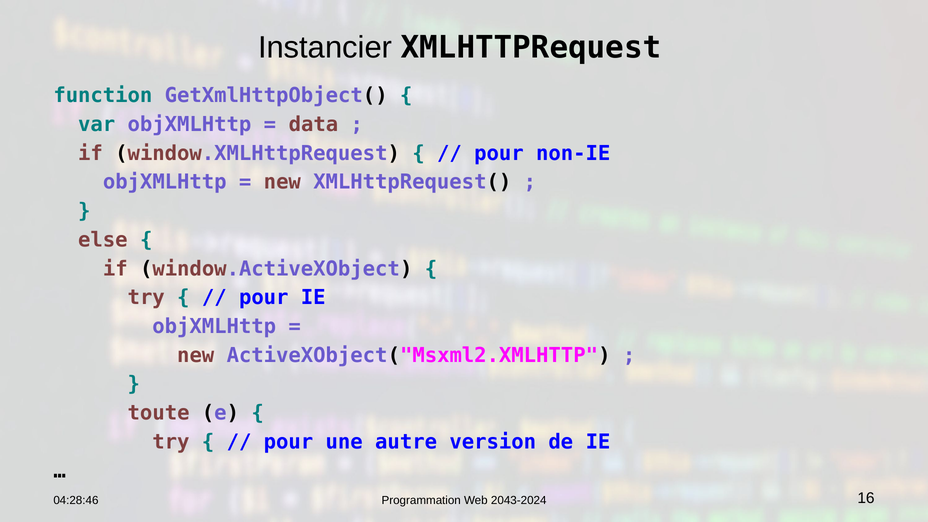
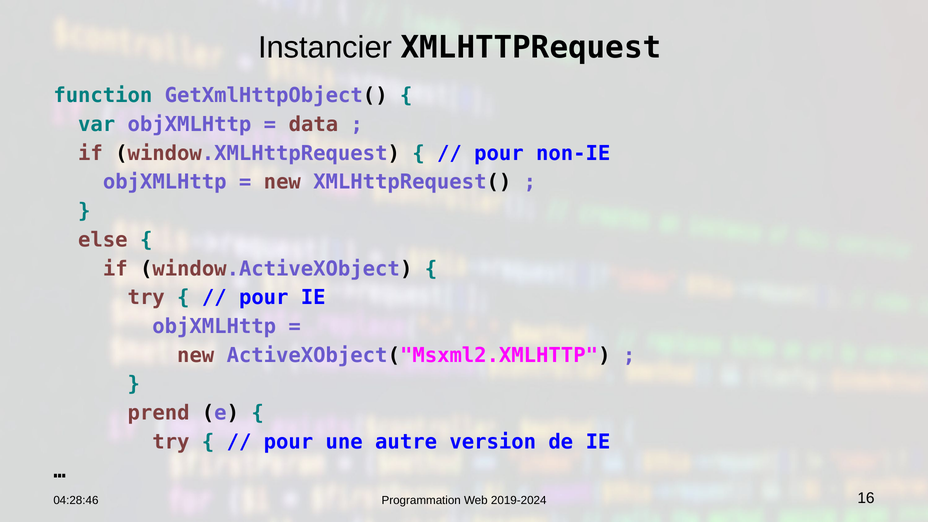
toute: toute -> prend
2043-2024: 2043-2024 -> 2019-2024
